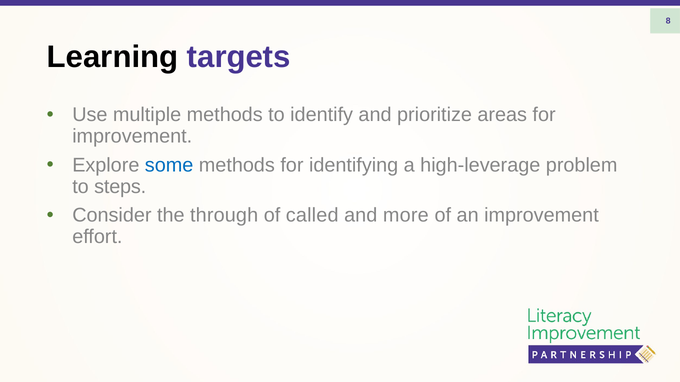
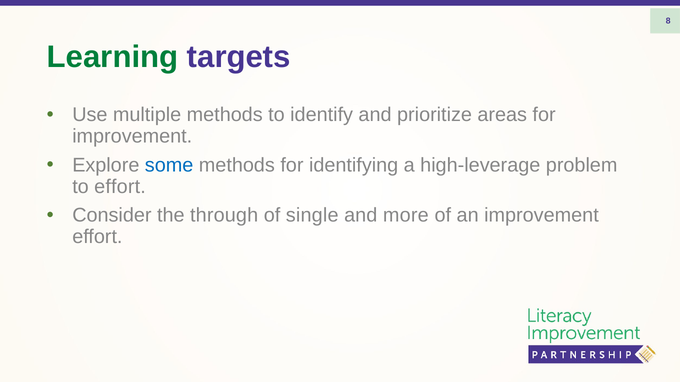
Learning colour: black -> green
to steps: steps -> effort
called: called -> single
